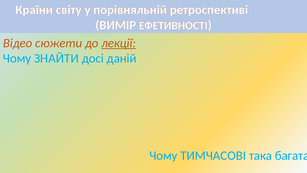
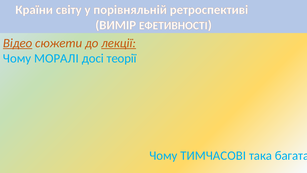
Відео underline: none -> present
ЗНАЙТИ: ЗНАЙТИ -> МОРАЛІ
даній: даній -> теорії
